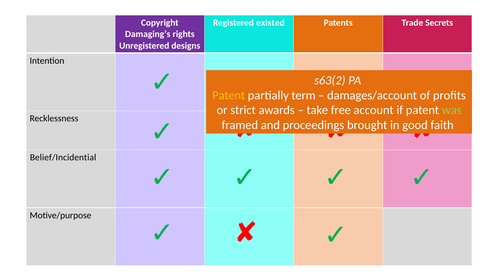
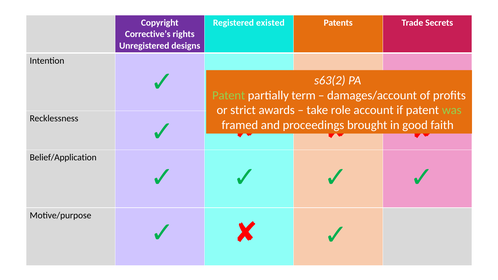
Damaging’s: Damaging’s -> Corrective’s
Patent at (229, 95) colour: yellow -> light green
free: free -> role
Belief/Incidential: Belief/Incidential -> Belief/Application
